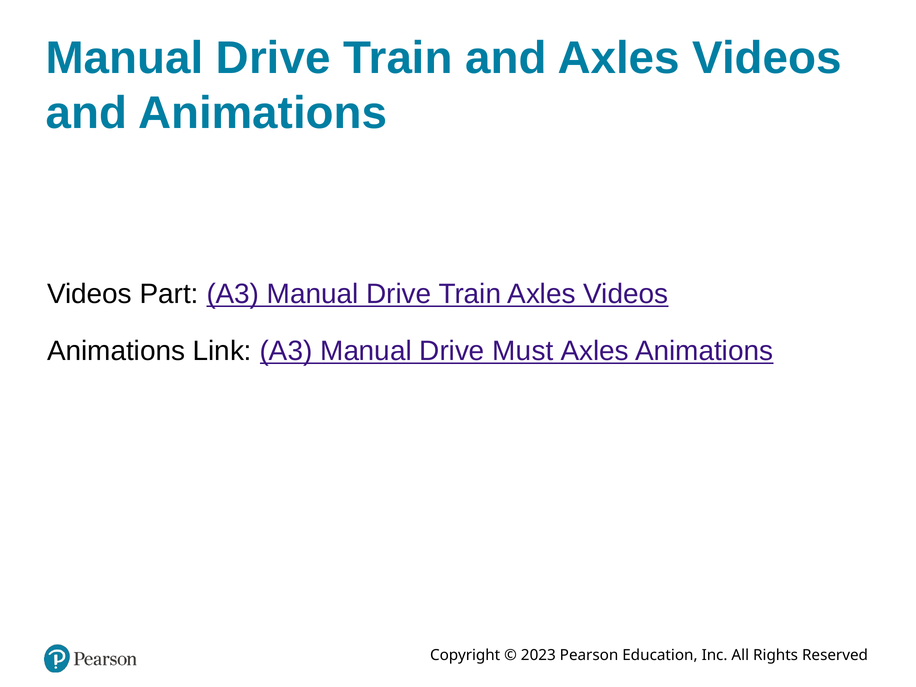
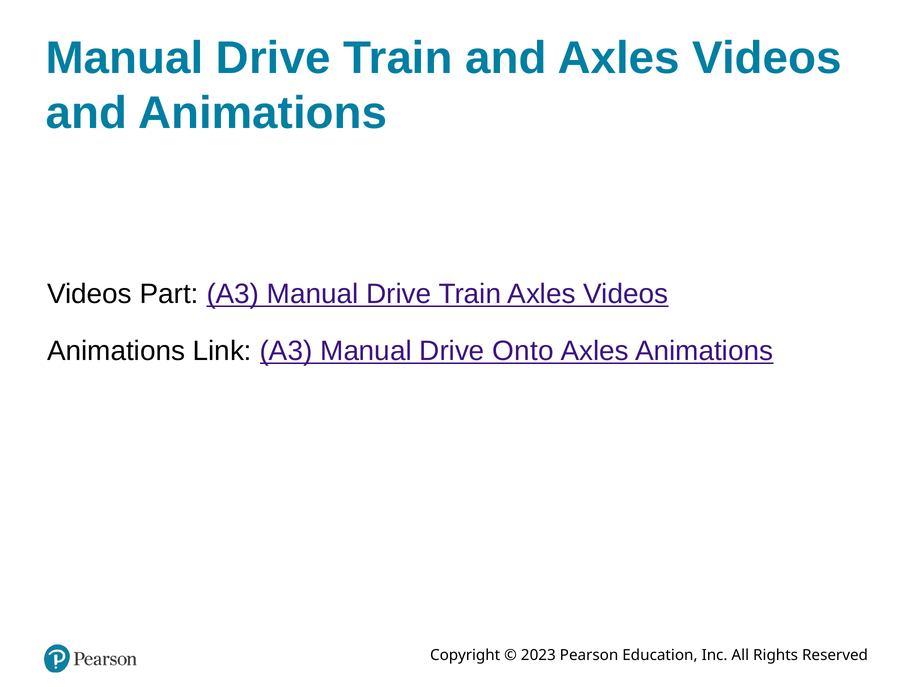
Must: Must -> Onto
